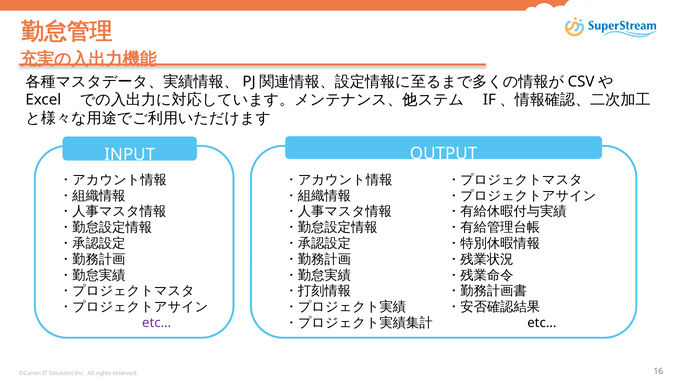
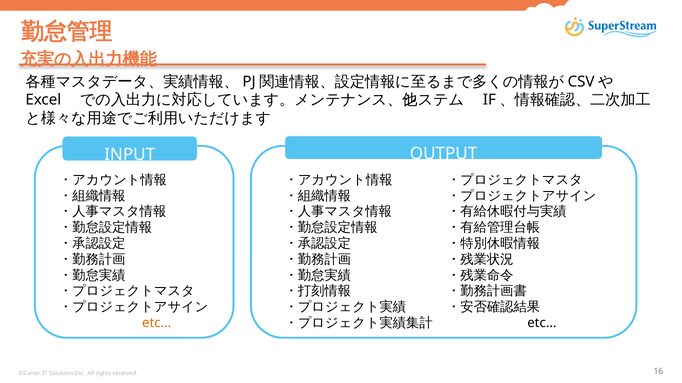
etc… at (157, 323) colour: purple -> orange
